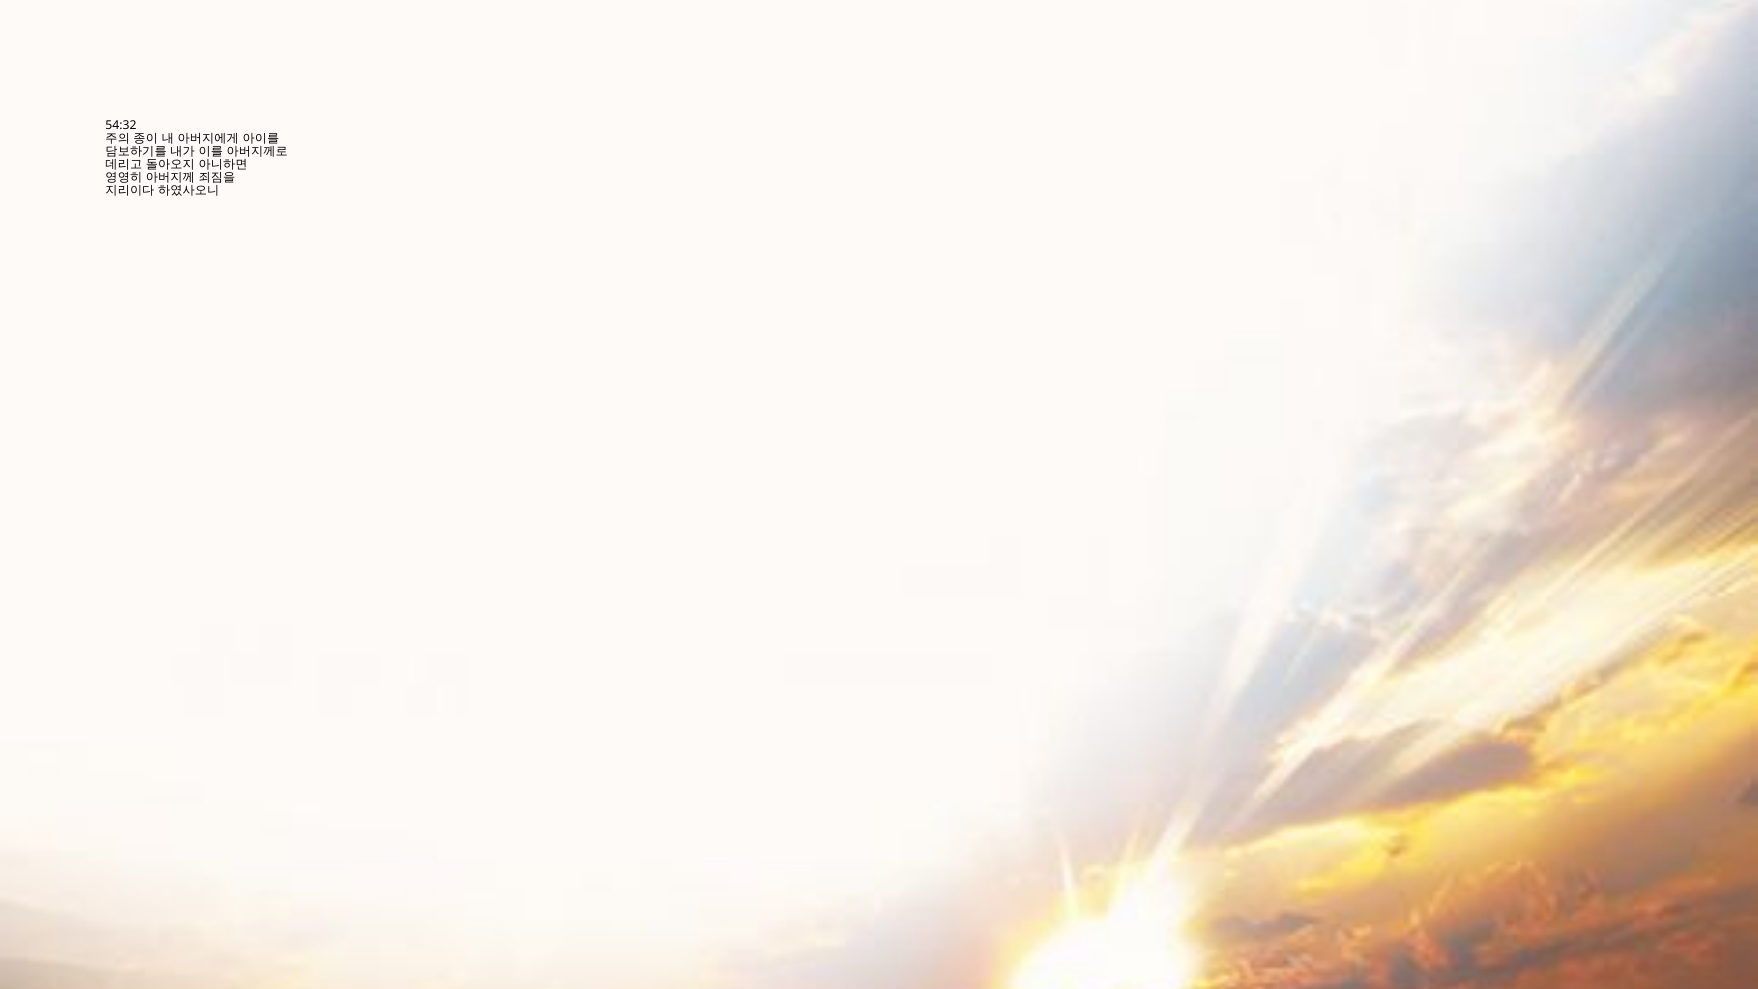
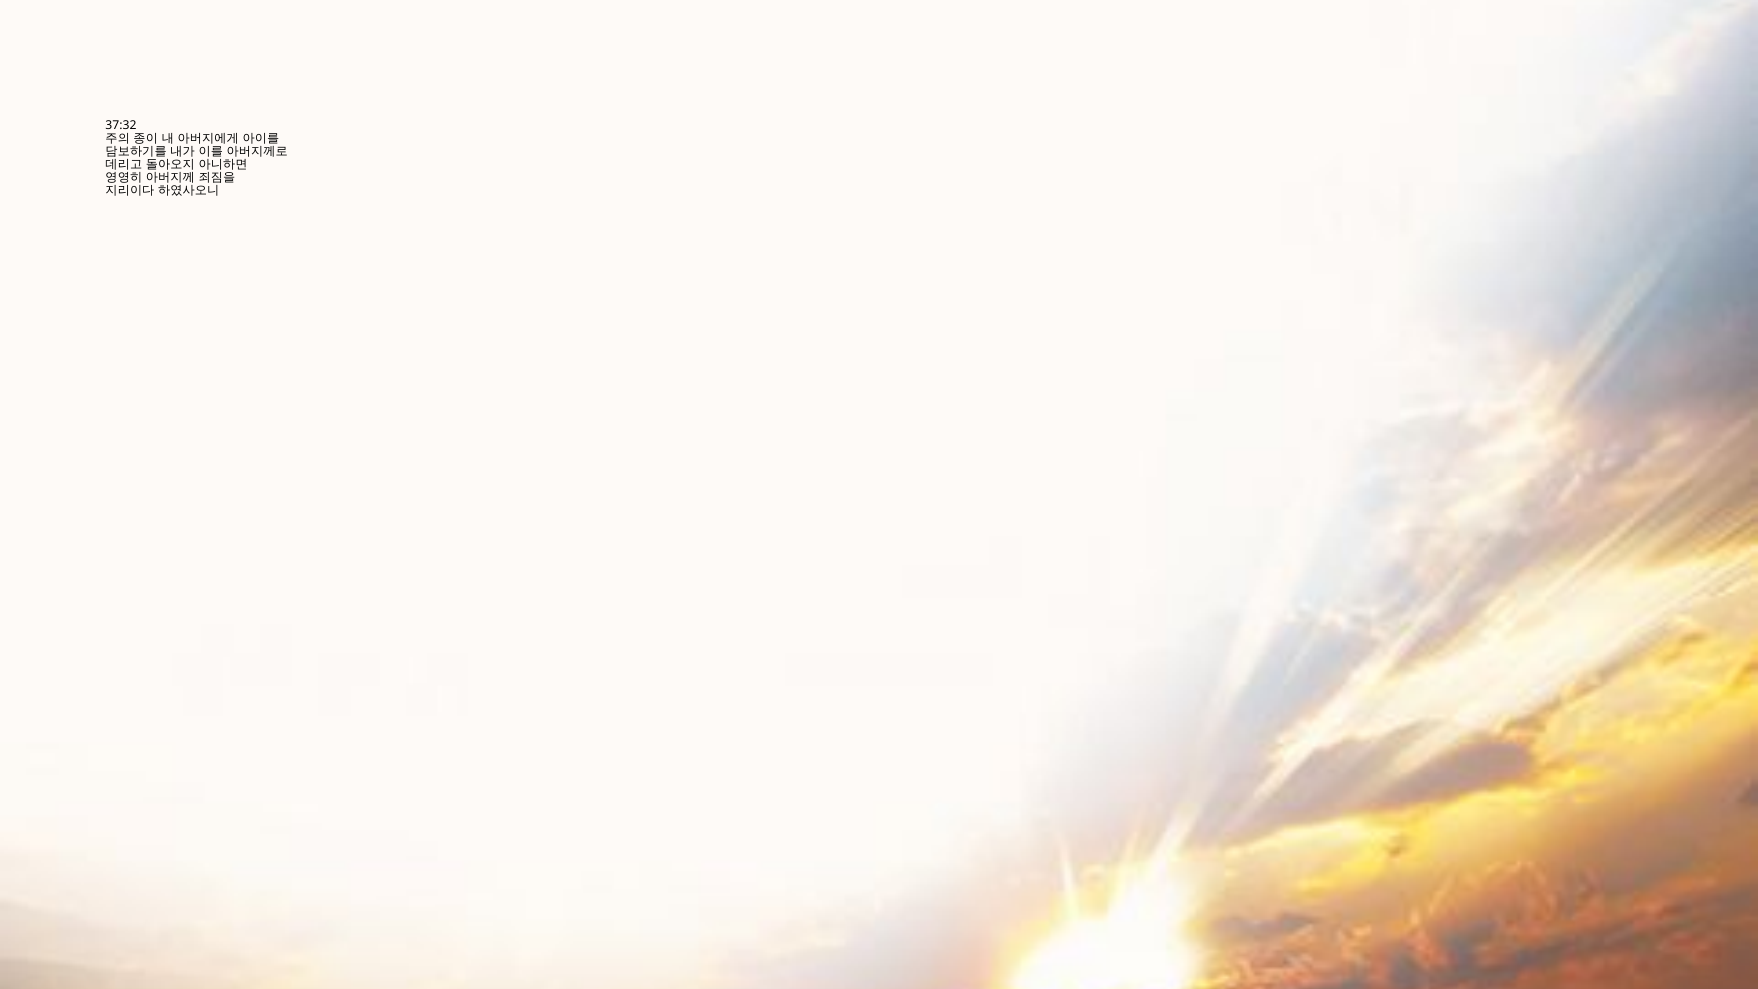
54:32: 54:32 -> 37:32
